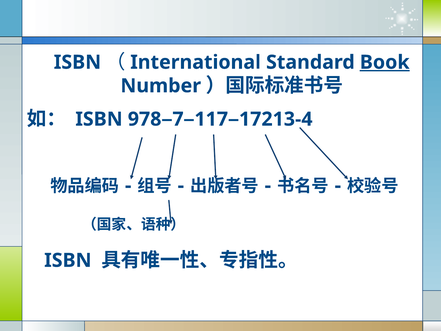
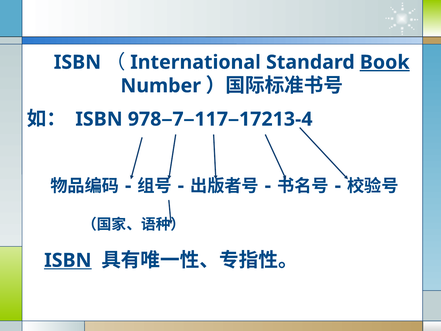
ISBN at (68, 260) underline: none -> present
